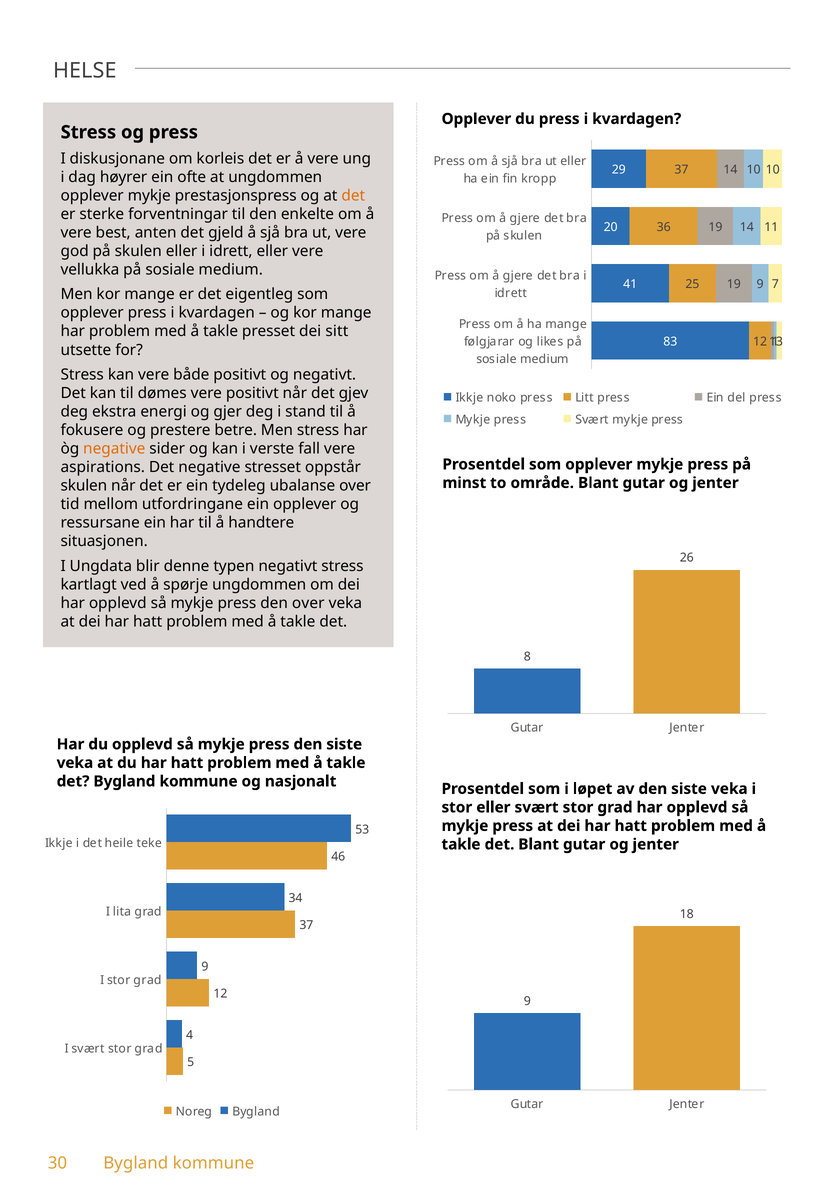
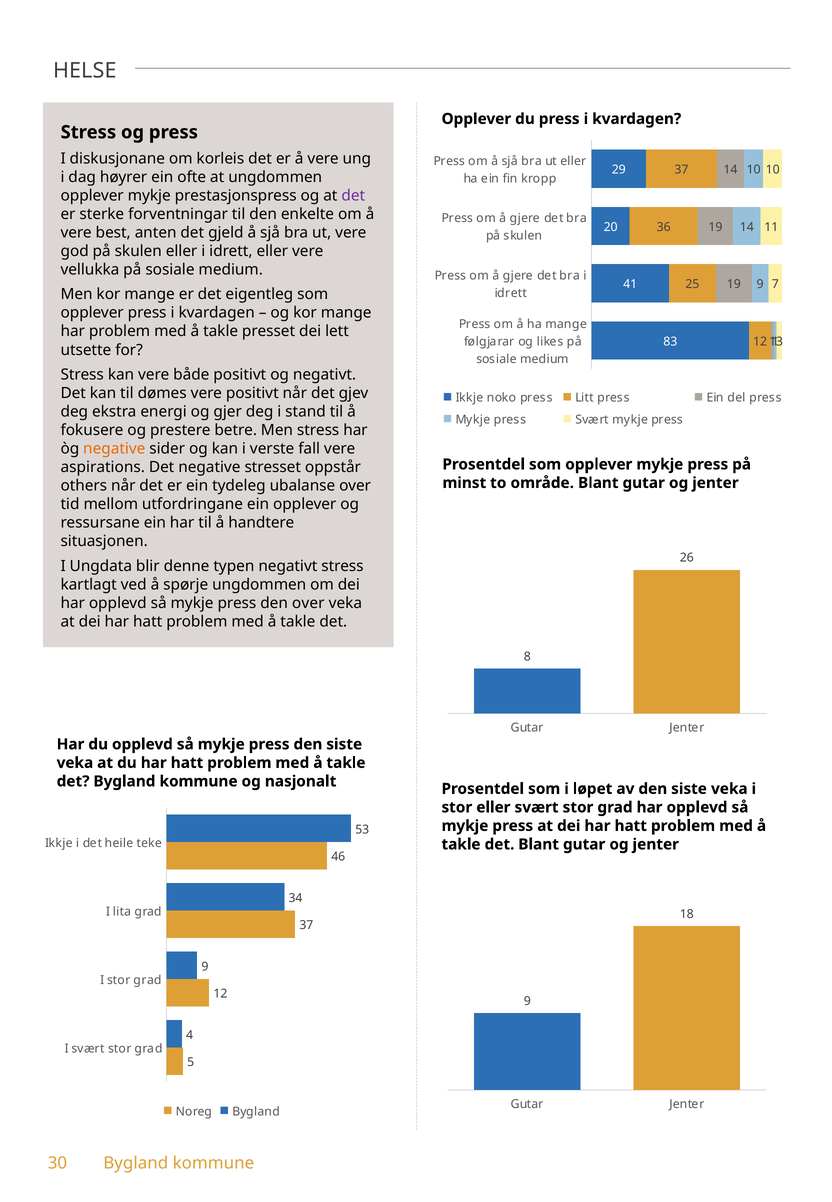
det at (353, 196) colour: orange -> purple
sitt: sitt -> lett
skulen at (84, 486): skulen -> others
